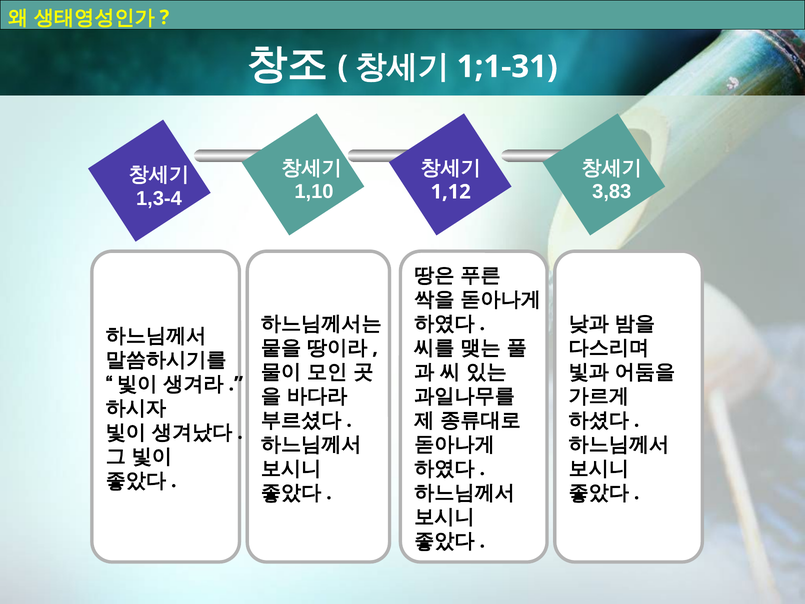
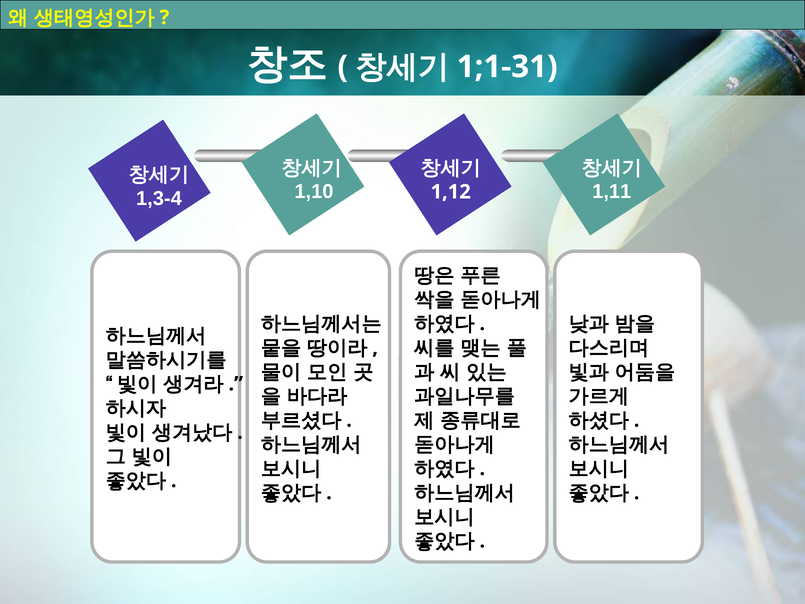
3,83: 3,83 -> 1,11
